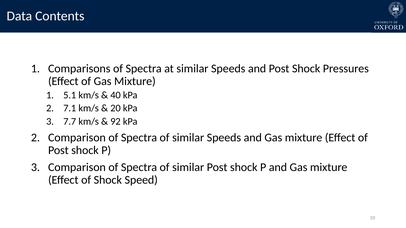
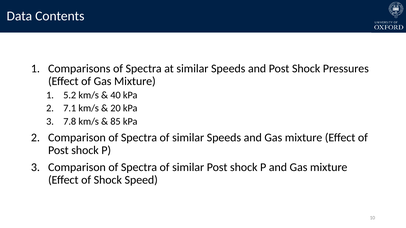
5.1: 5.1 -> 5.2
7.7: 7.7 -> 7.8
92: 92 -> 85
